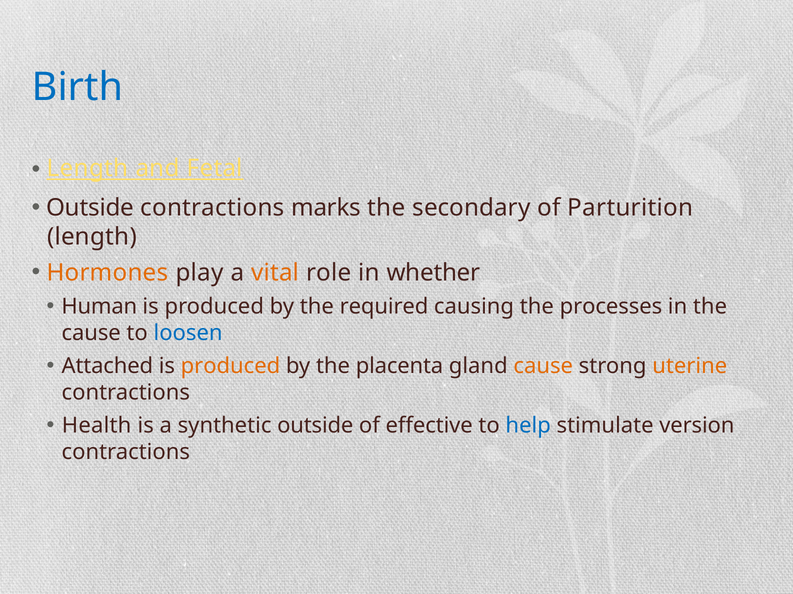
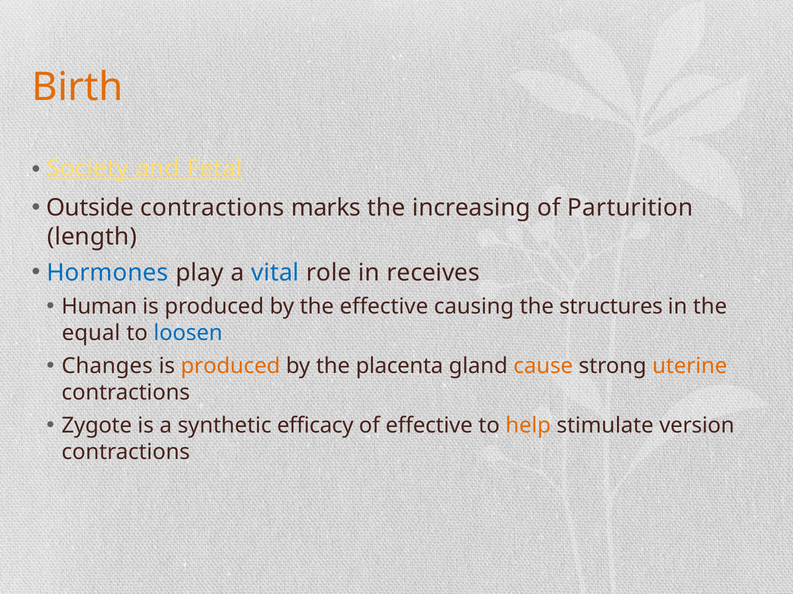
Birth colour: blue -> orange
Length at (88, 168): Length -> Society
secondary: secondary -> increasing
Hormones colour: orange -> blue
vital colour: orange -> blue
whether: whether -> receives
the required: required -> effective
processes: processes -> structures
cause at (91, 334): cause -> equal
Attached: Attached -> Changes
Health: Health -> Zygote
synthetic outside: outside -> efficacy
help colour: blue -> orange
